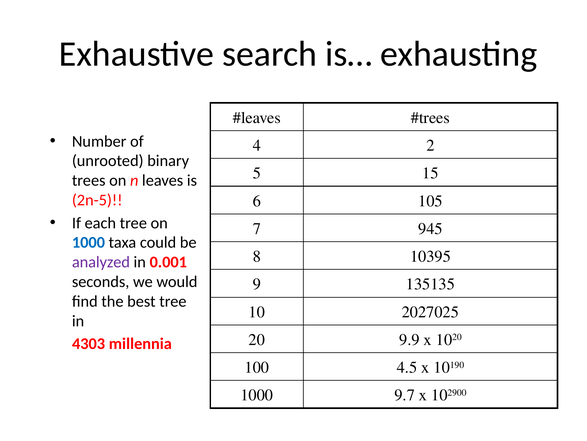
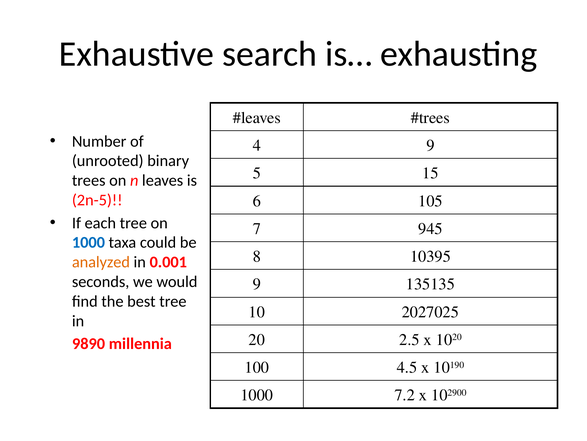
4 2: 2 -> 9
analyzed colour: purple -> orange
9.9: 9.9 -> 2.5
4303: 4303 -> 9890
9.7: 9.7 -> 7.2
